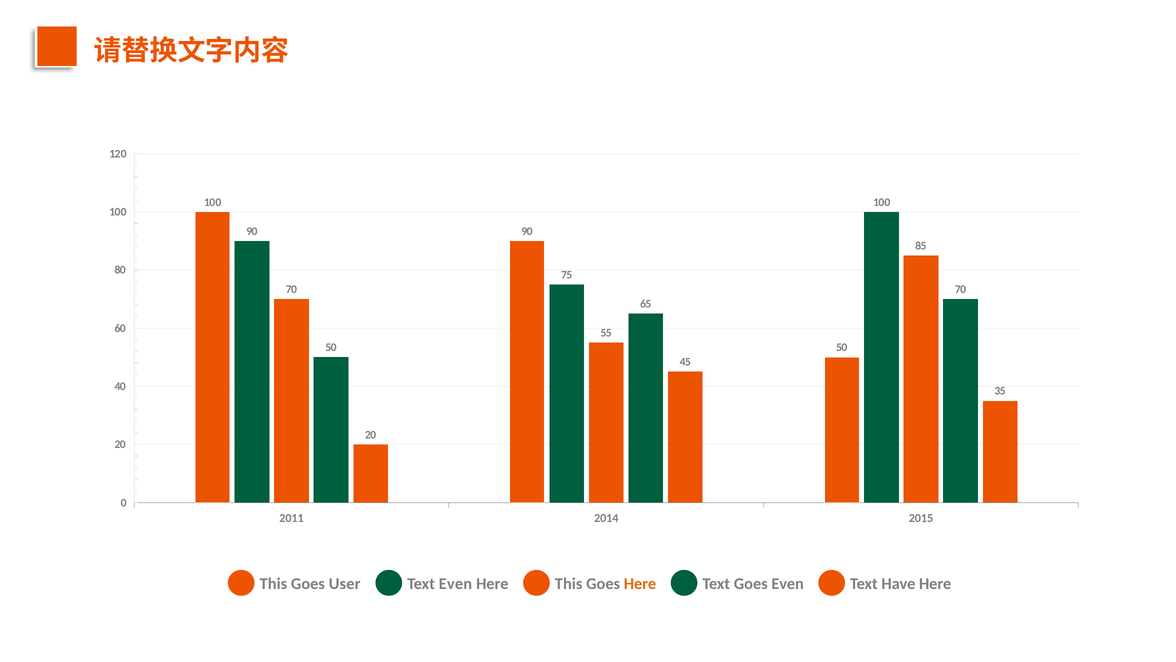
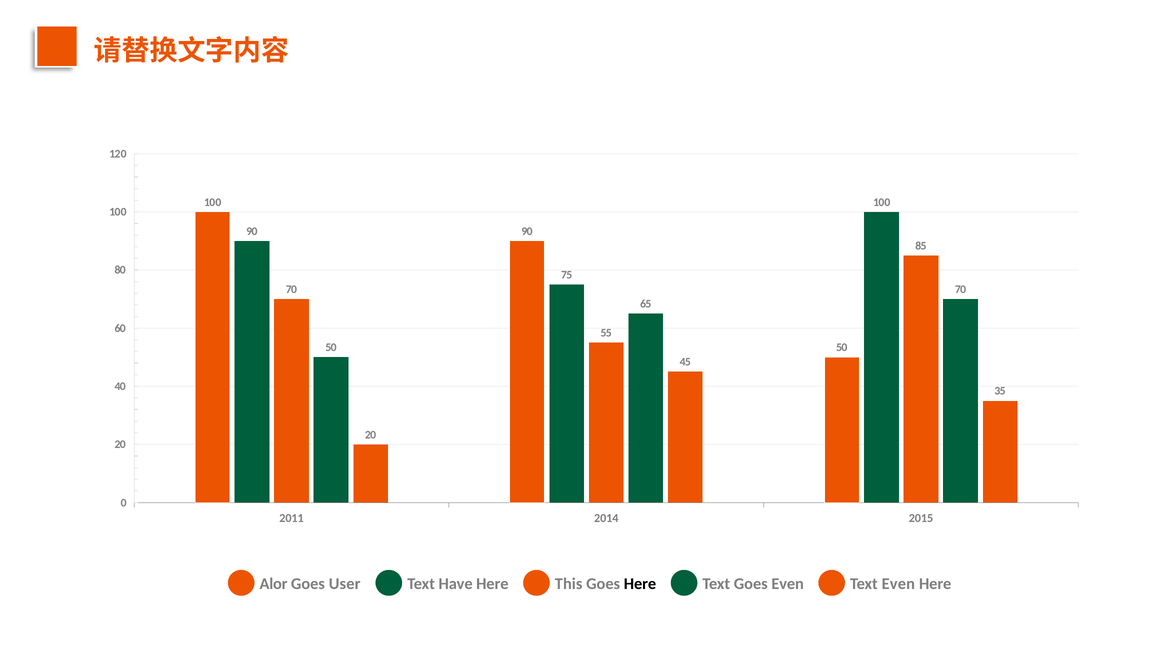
This at (273, 583): This -> Alor
Text Even: Even -> Have
Here at (640, 583) colour: orange -> black
Text Have: Have -> Even
